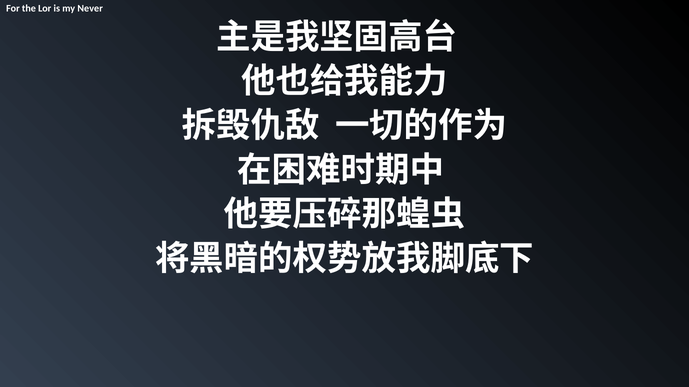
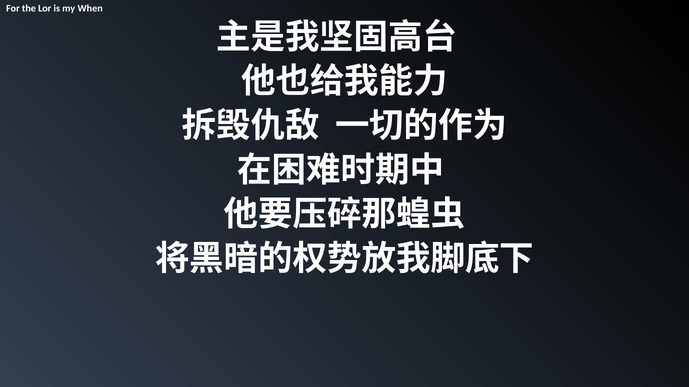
Never: Never -> When
